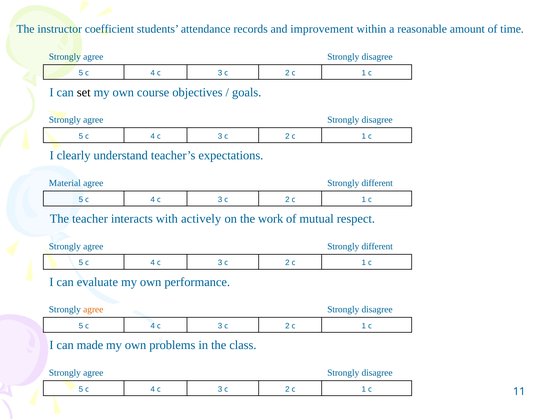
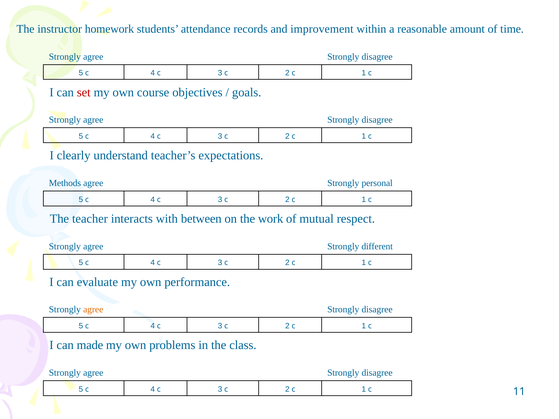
coefficient: coefficient -> homework
set colour: black -> red
Material: Material -> Methods
different at (377, 183): different -> personal
actively: actively -> between
